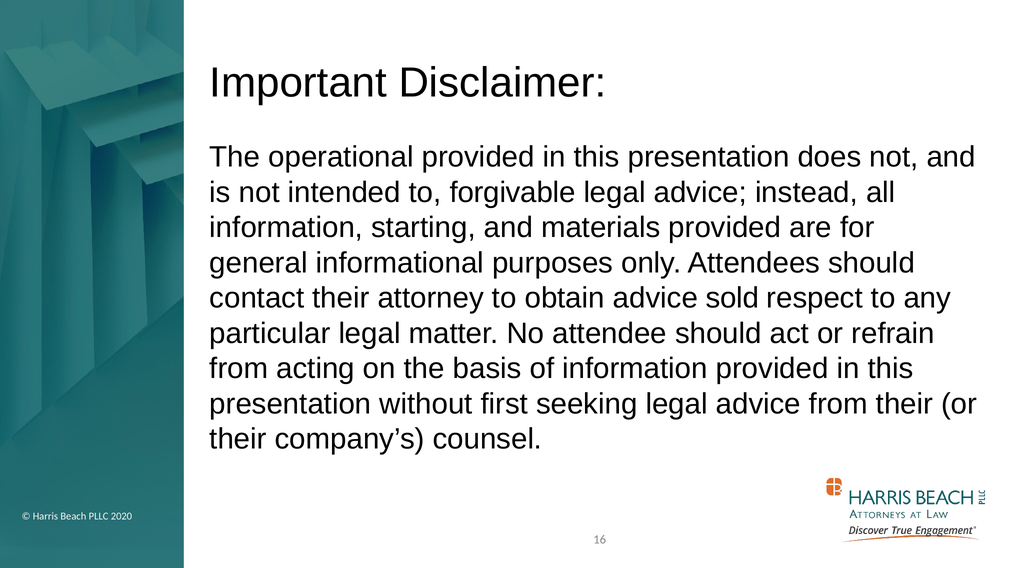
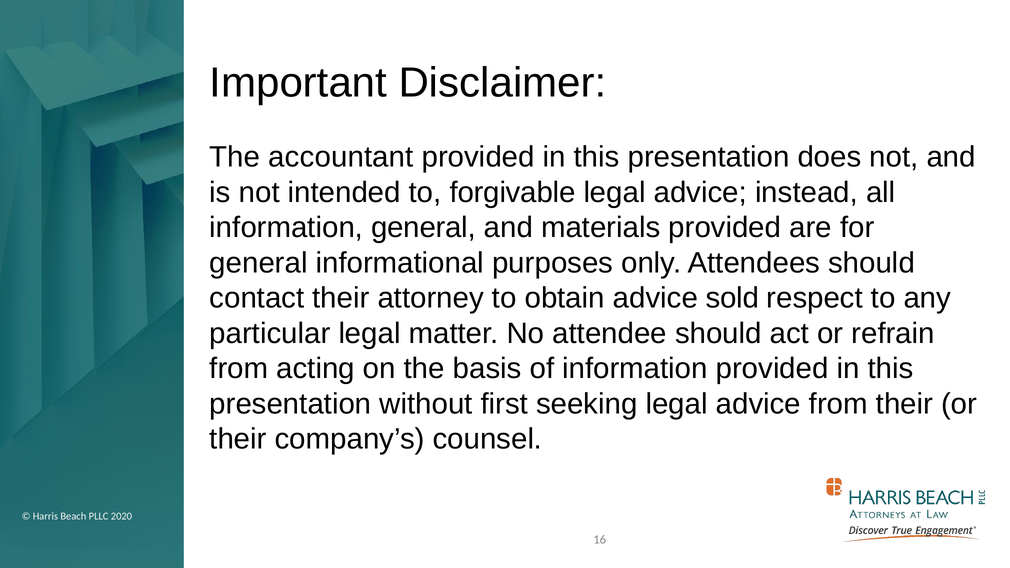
operational: operational -> accountant
information starting: starting -> general
